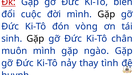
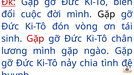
Gặp at (35, 39) colour: black -> red
muôn: muôn -> lương
thay: thay -> chia
